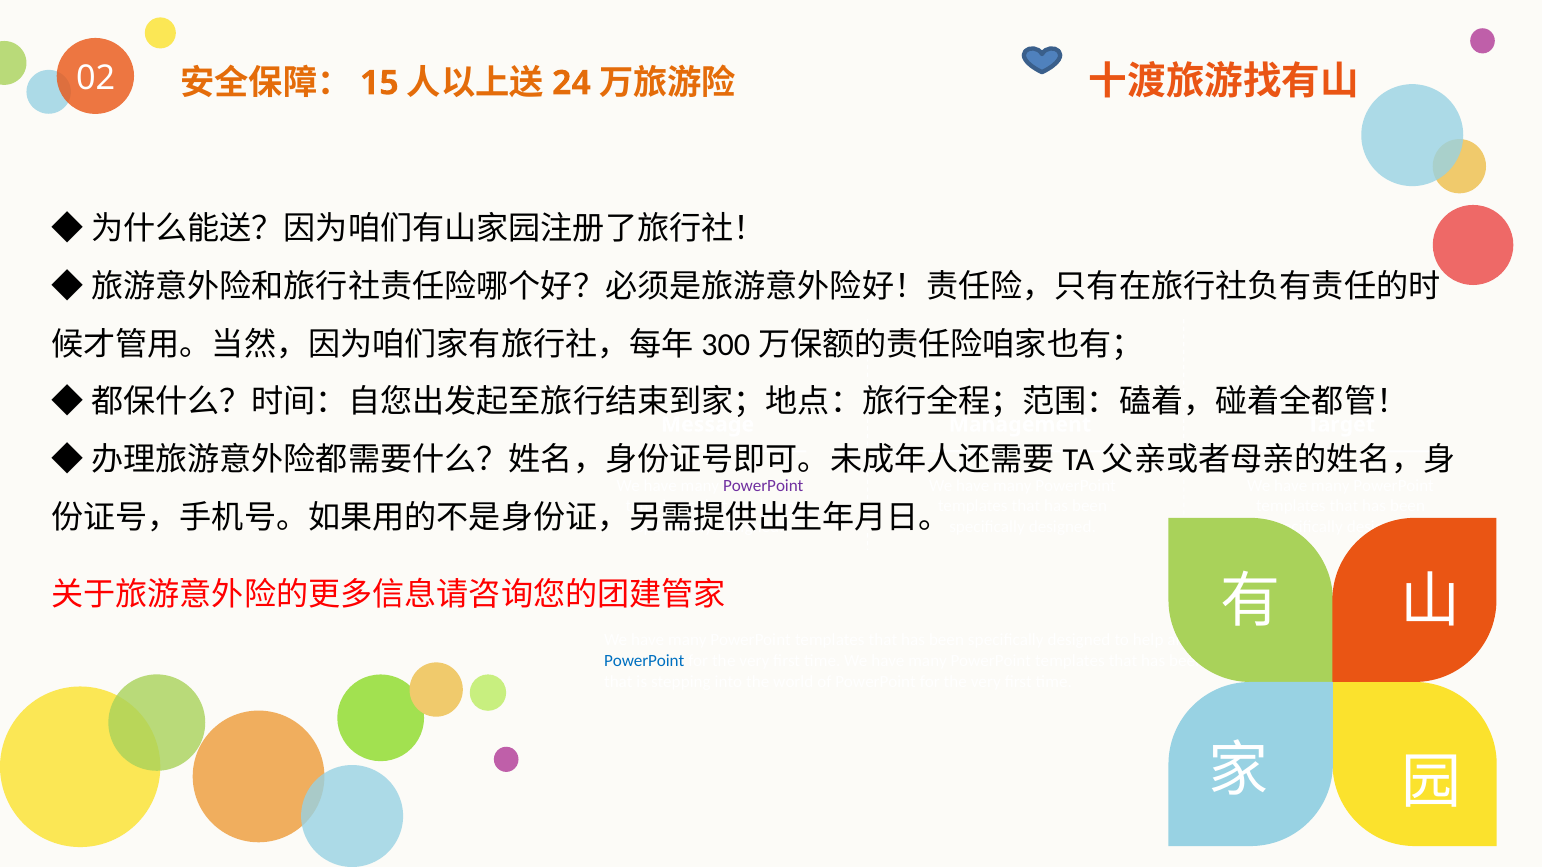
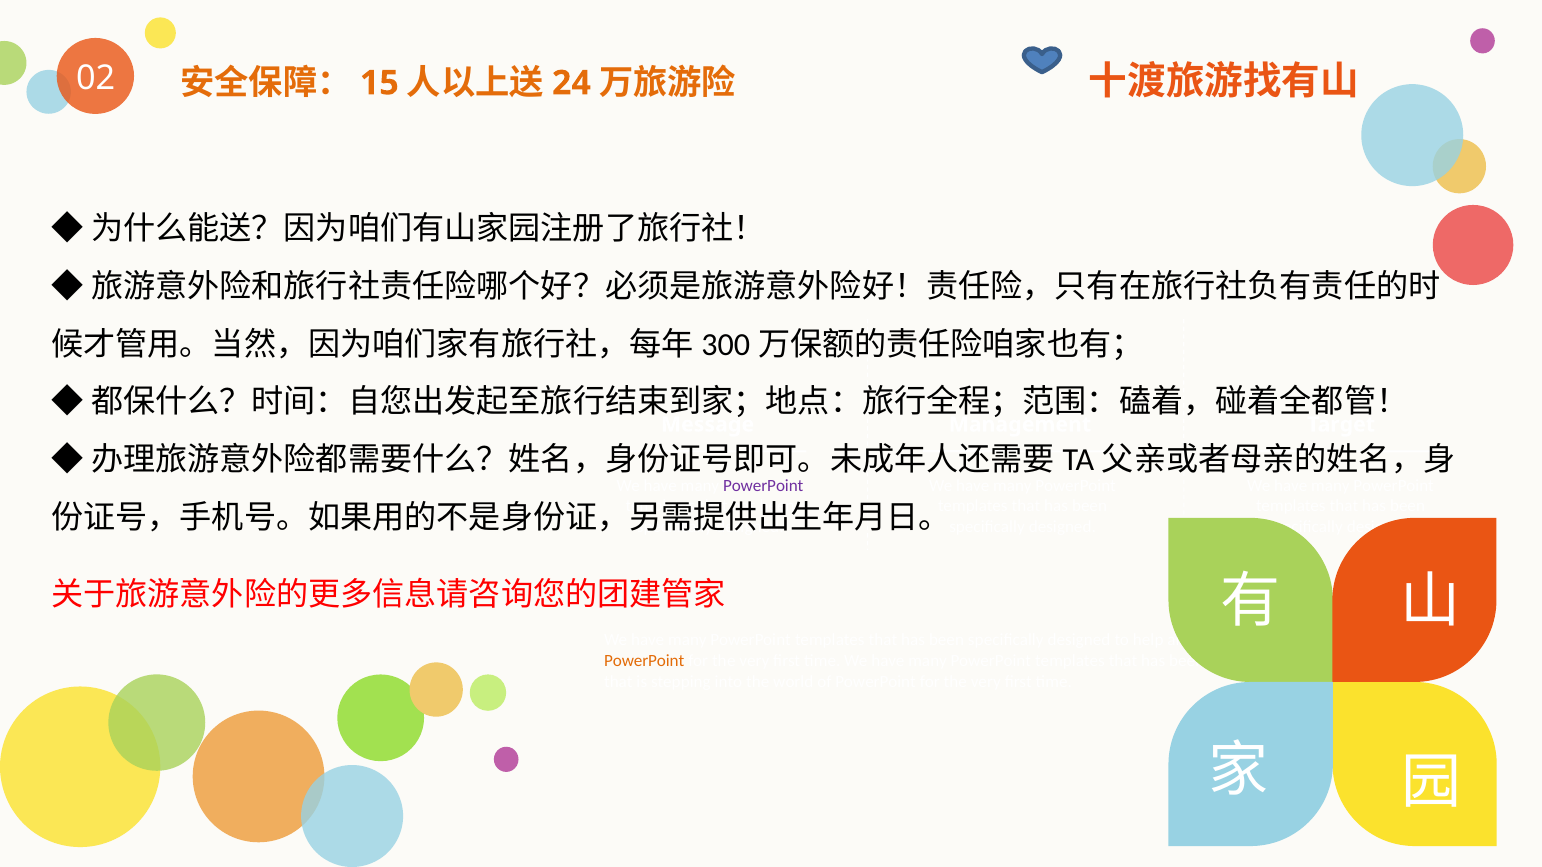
PowerPoint at (644, 661) colour: blue -> orange
